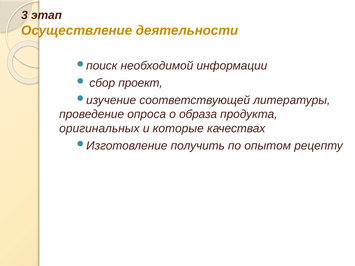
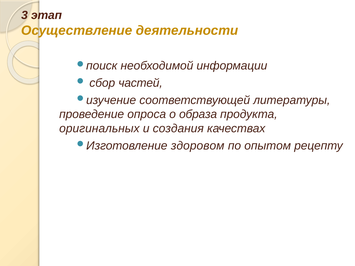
проект: проект -> частей
которые: которые -> создания
получить: получить -> здоровом
